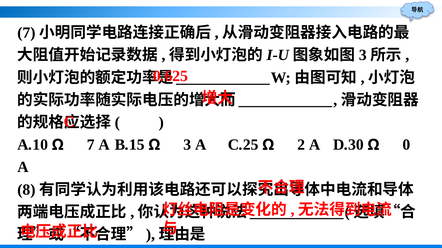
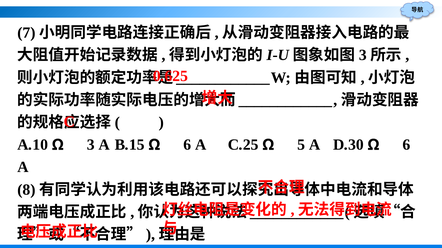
Ω 7: 7 -> 3
B.15 Ω 3: 3 -> 6
2: 2 -> 5
D.30 Ω 0: 0 -> 6
